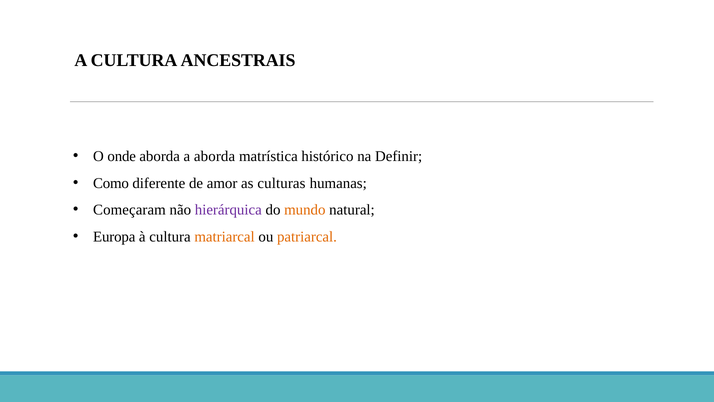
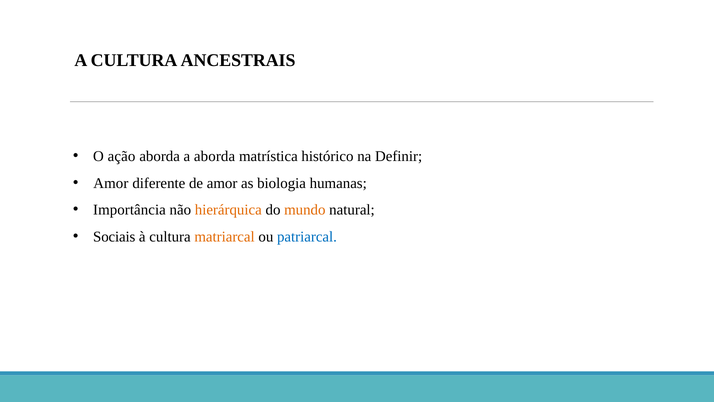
onde: onde -> ação
Como at (111, 183): Como -> Amor
culturas: culturas -> biologia
Começaram: Começaram -> Importância
hierárquica colour: purple -> orange
Europa: Europa -> Sociais
patriarcal colour: orange -> blue
